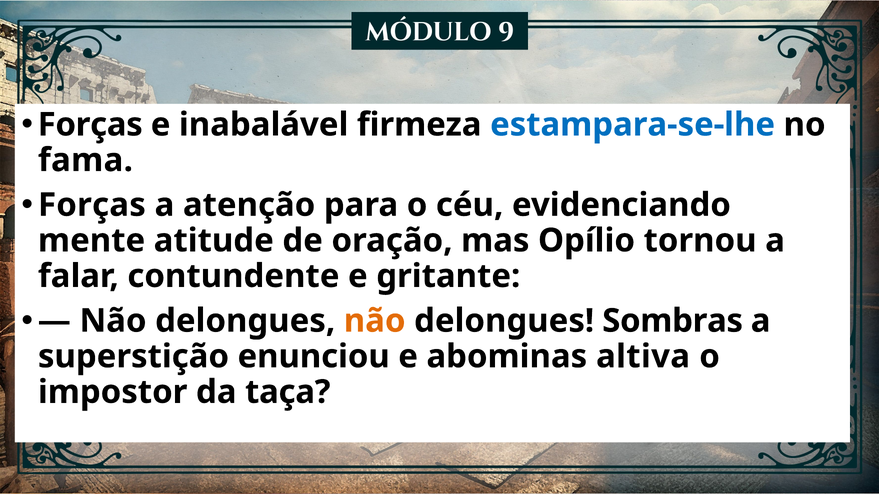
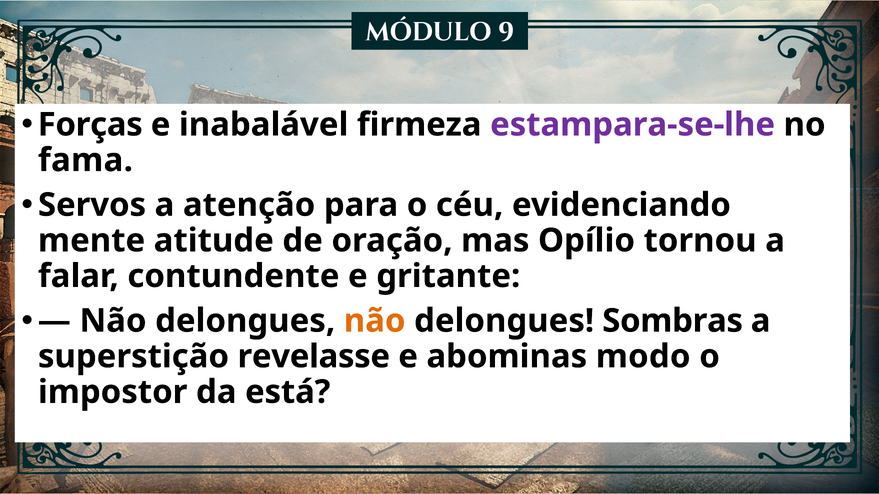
estampara-se-lhe colour: blue -> purple
Forças at (92, 205): Forças -> Servos
enunciou: enunciou -> revelasse
altiva: altiva -> modo
taça: taça -> está
